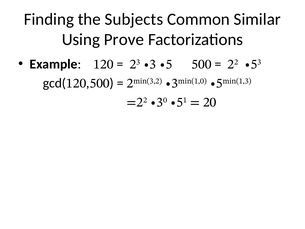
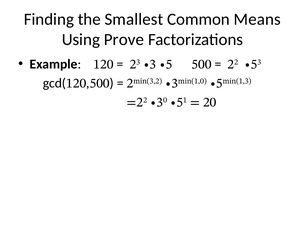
Subjects: Subjects -> Smallest
Similar: Similar -> Means
